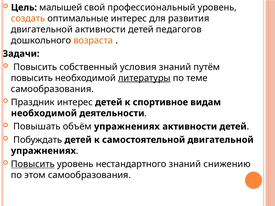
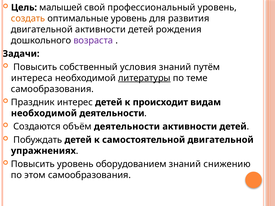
оптимальные интерес: интерес -> уровень
педагогов: педагогов -> рождения
возраста colour: orange -> purple
повысить at (32, 78): повысить -> интереса
спортивное: спортивное -> происходит
Повышать: Повышать -> Создаются
объём упражнениях: упражнениях -> деятельности
Повысить at (33, 164) underline: present -> none
нестандартного: нестандартного -> оборудованием
